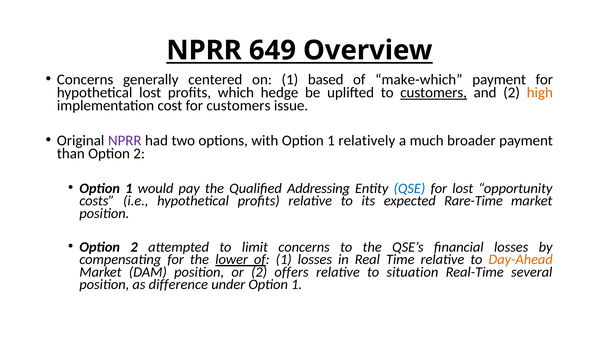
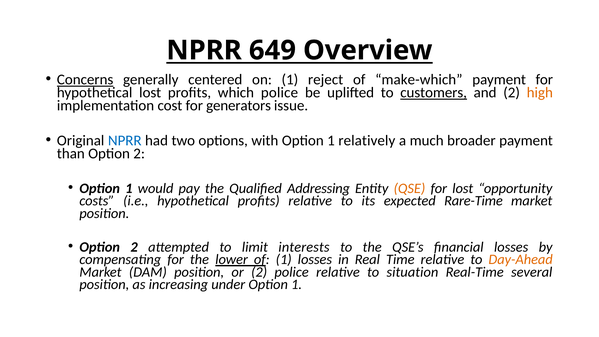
Concerns at (85, 80) underline: none -> present
based: based -> reject
which hedge: hedge -> police
for customers: customers -> generators
NPRR at (125, 141) colour: purple -> blue
QSE colour: blue -> orange
limit concerns: concerns -> interests
2 offers: offers -> police
difference: difference -> increasing
